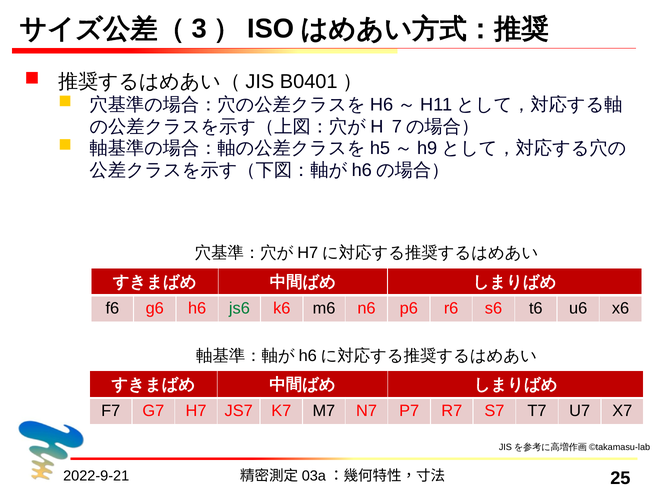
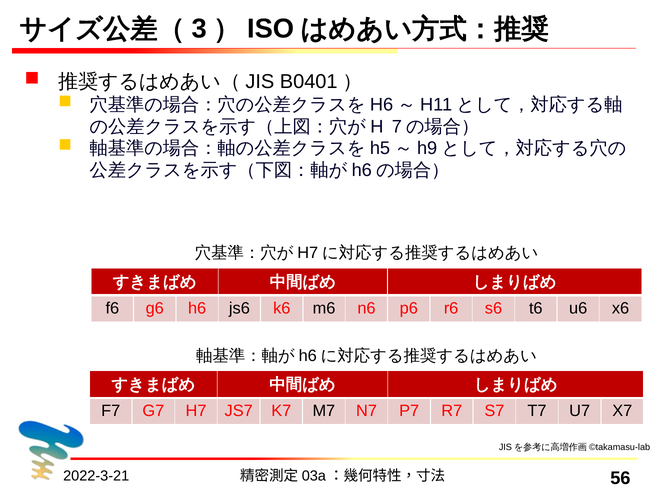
js6 colour: green -> black
2022-9-21: 2022-9-21 -> 2022-3-21
25: 25 -> 56
